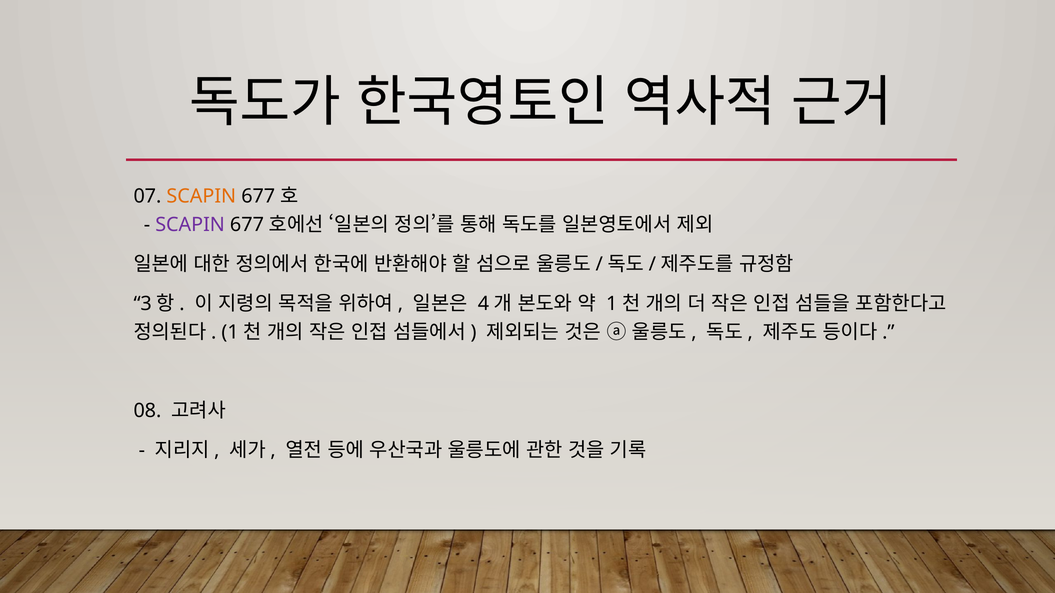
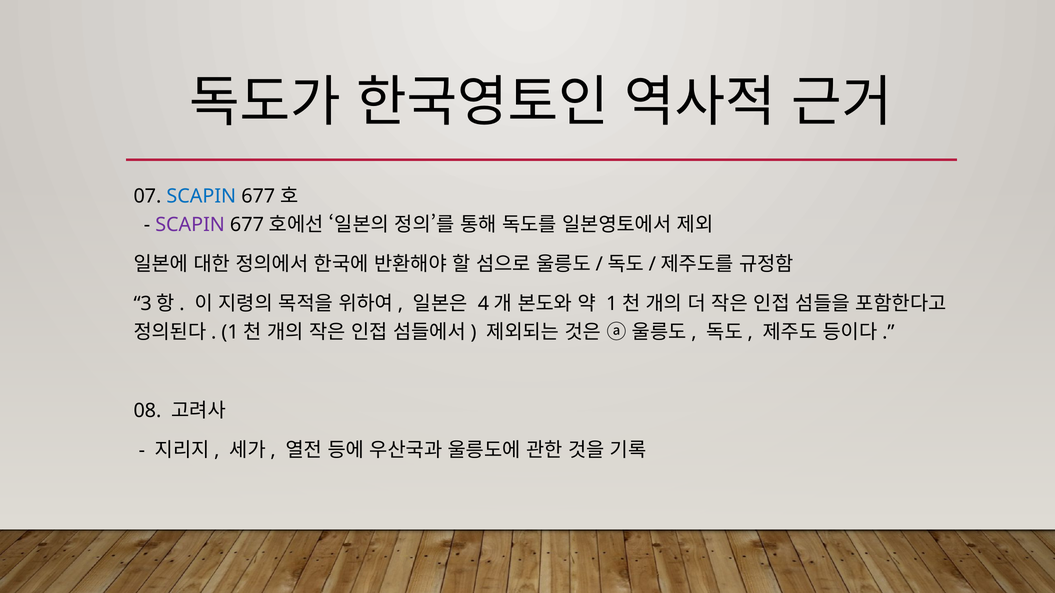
SCAPIN at (201, 196) colour: orange -> blue
